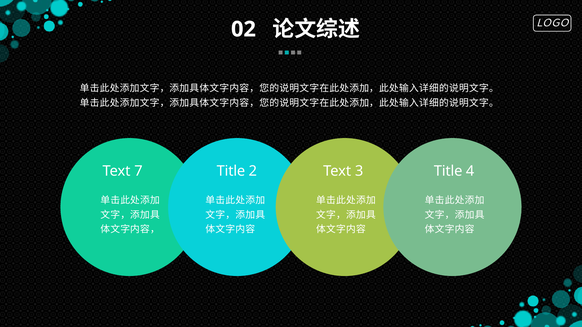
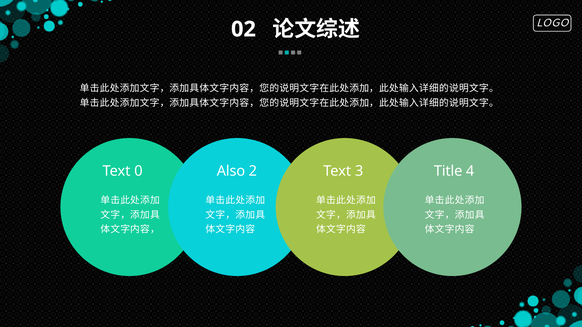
7: 7 -> 0
Title at (231, 171): Title -> Also
